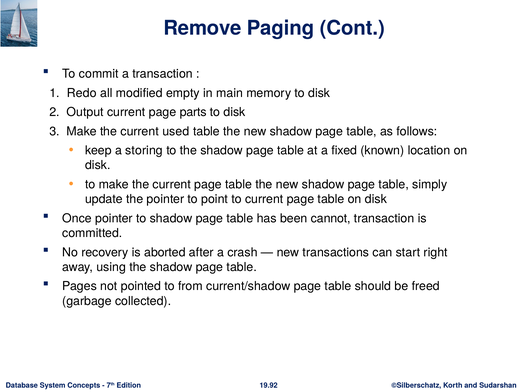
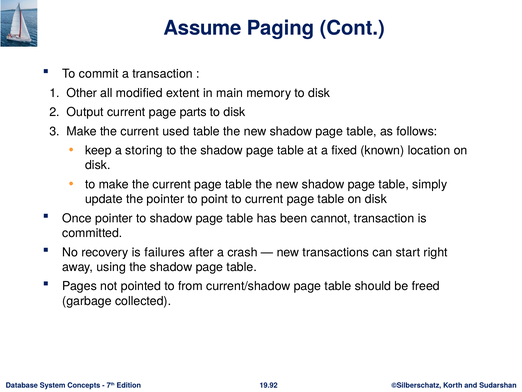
Remove: Remove -> Assume
Redo: Redo -> Other
empty: empty -> extent
aborted: aborted -> failures
